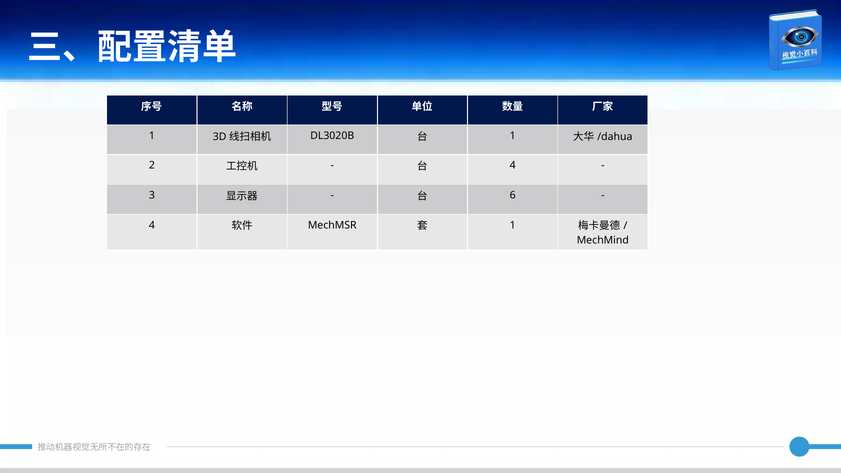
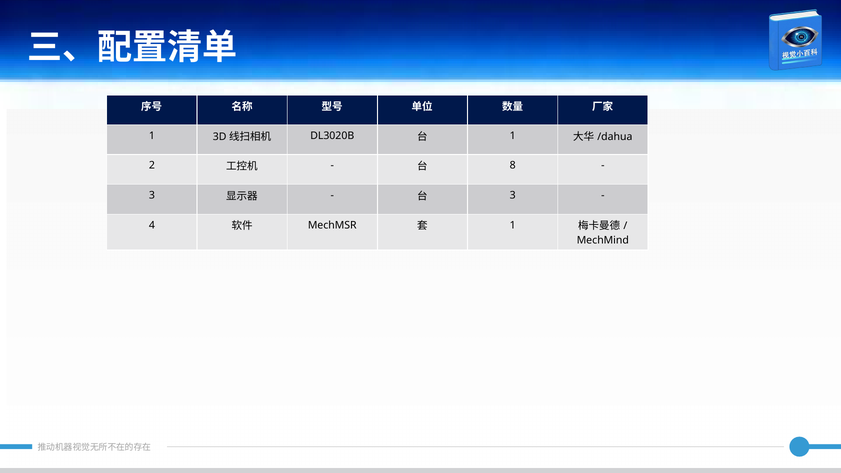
4 at (513, 166): 4 -> 8
6 at (513, 195): 6 -> 3
